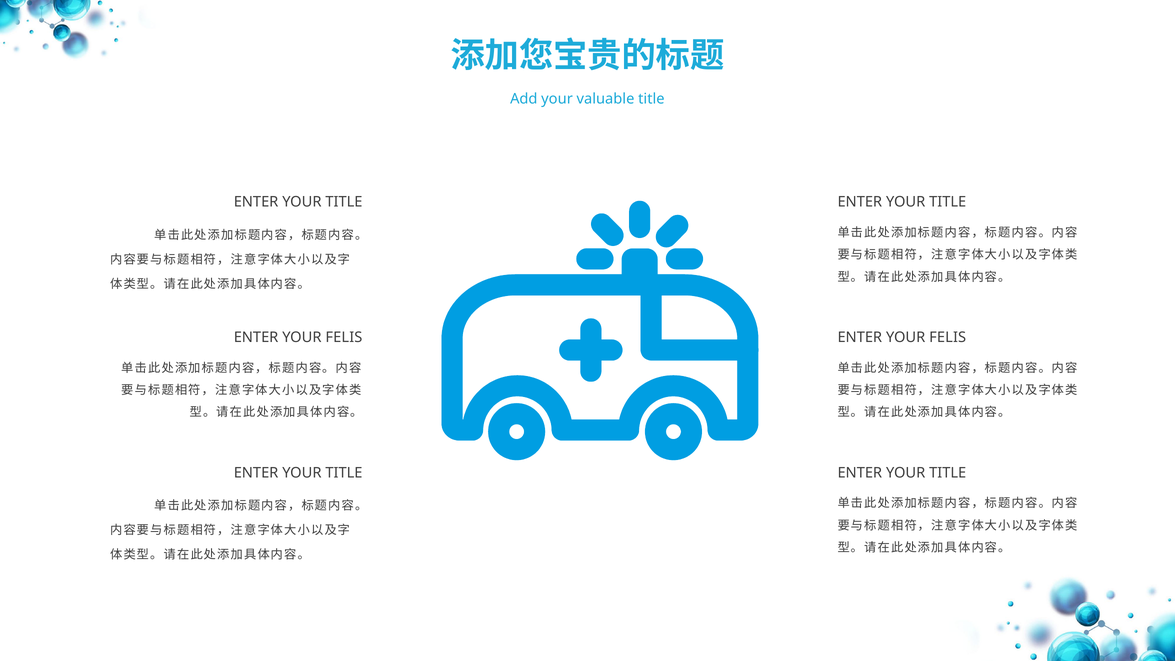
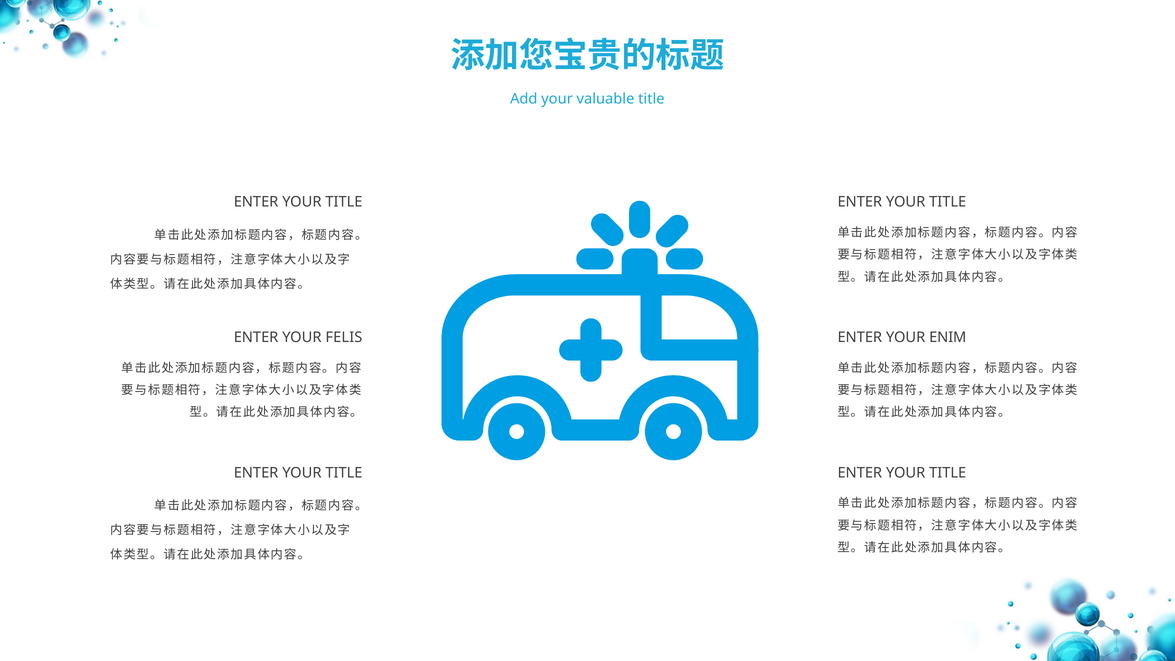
FELIS at (948, 337): FELIS -> ENIM
